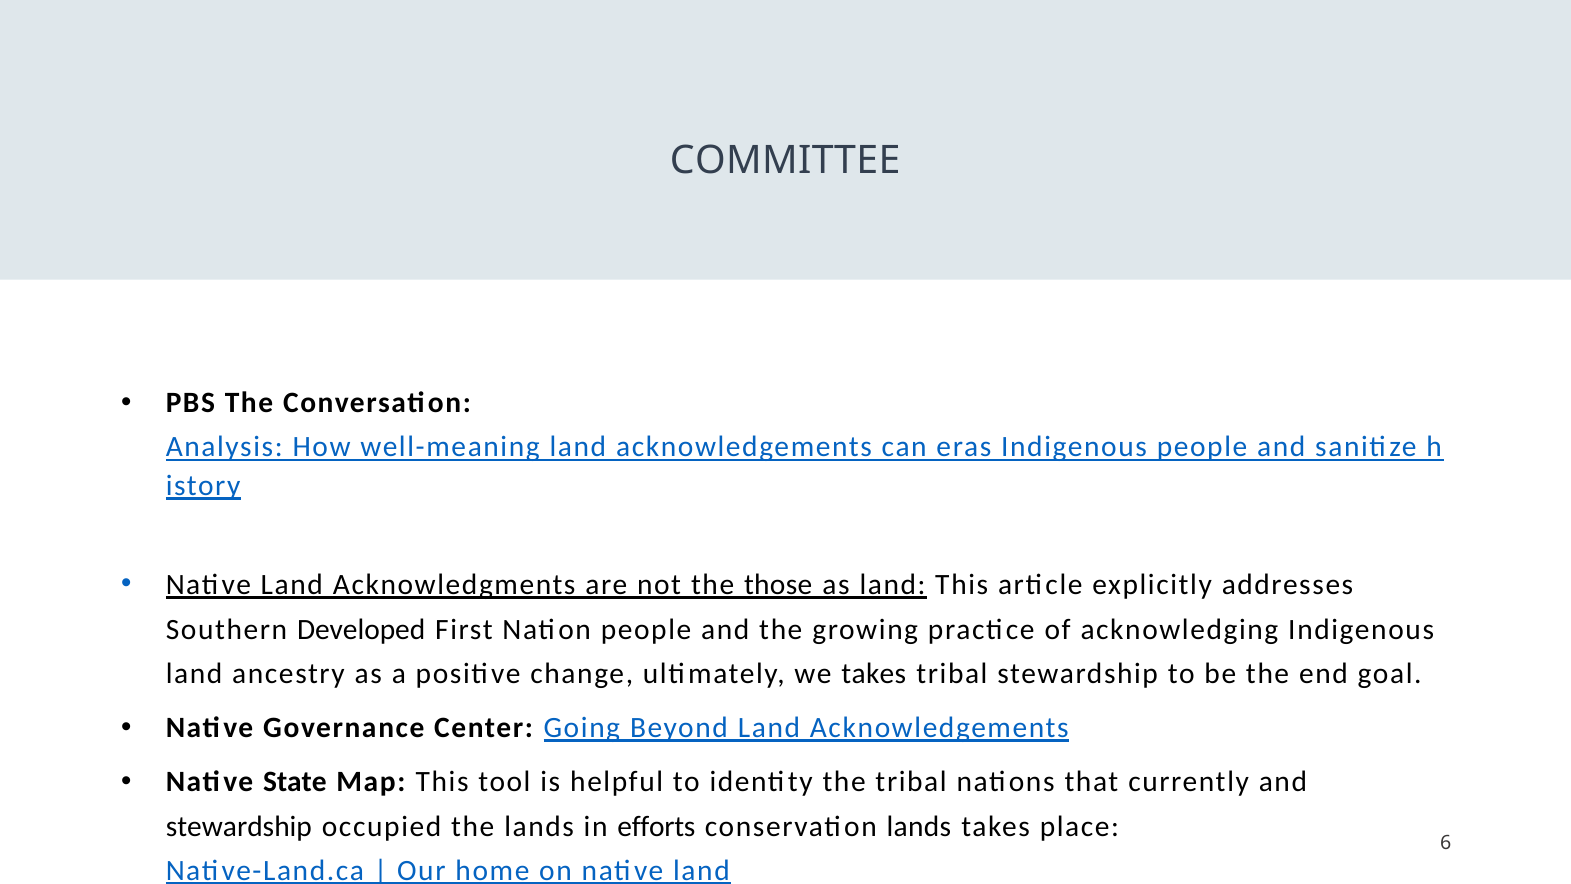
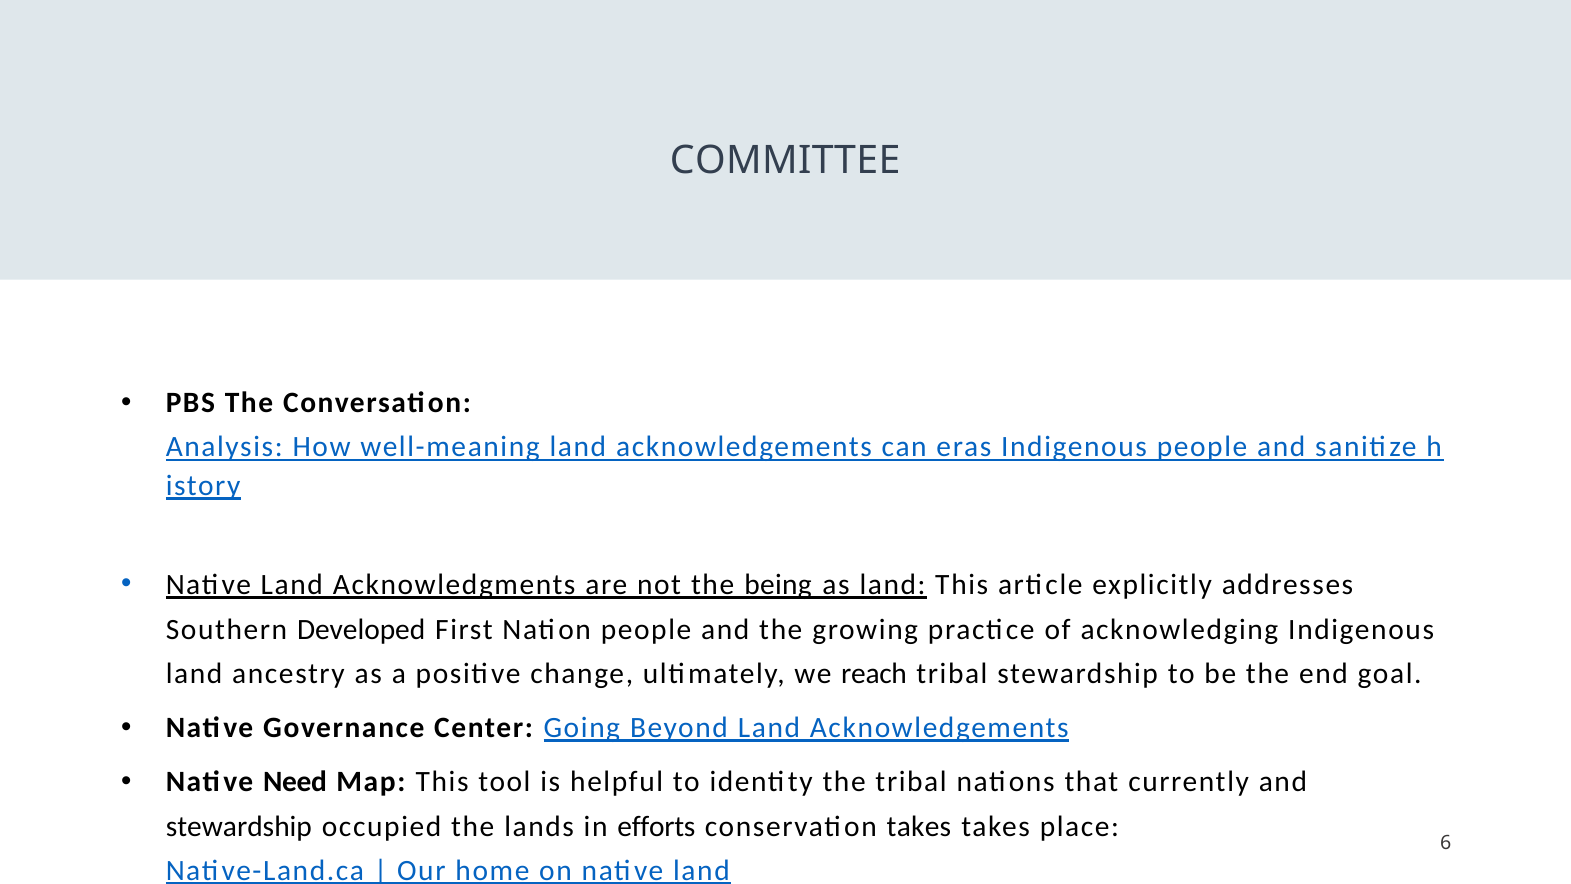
those: those -> being
we takes: takes -> reach
State: State -> Need
conservation lands: lands -> takes
